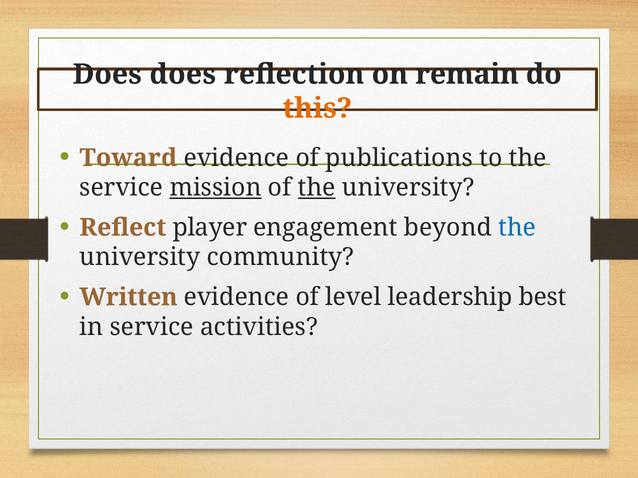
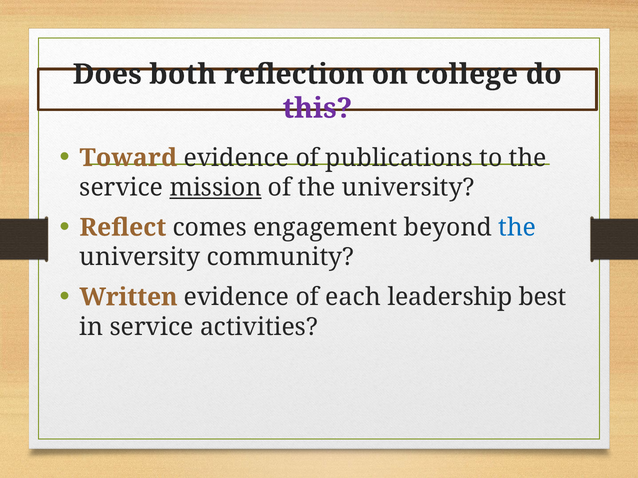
Does does: does -> both
remain: remain -> college
this colour: orange -> purple
the at (317, 188) underline: present -> none
player: player -> comes
level: level -> each
